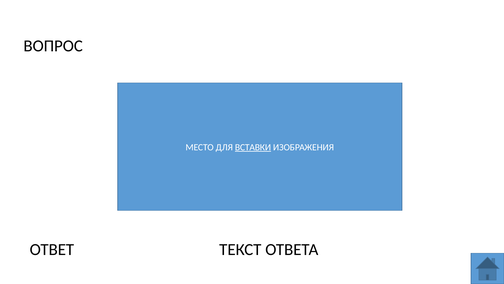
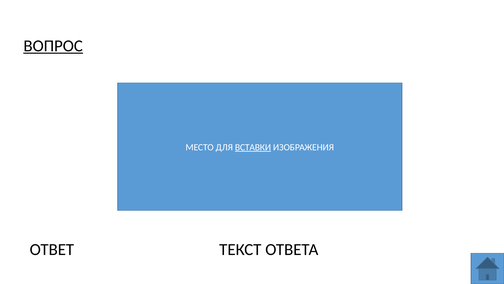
ВОПРОС underline: none -> present
